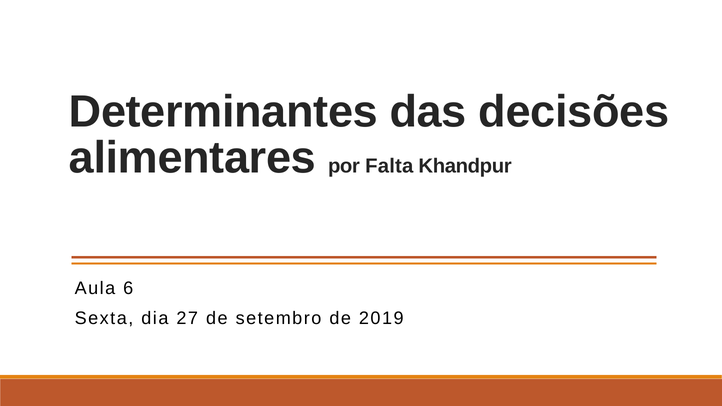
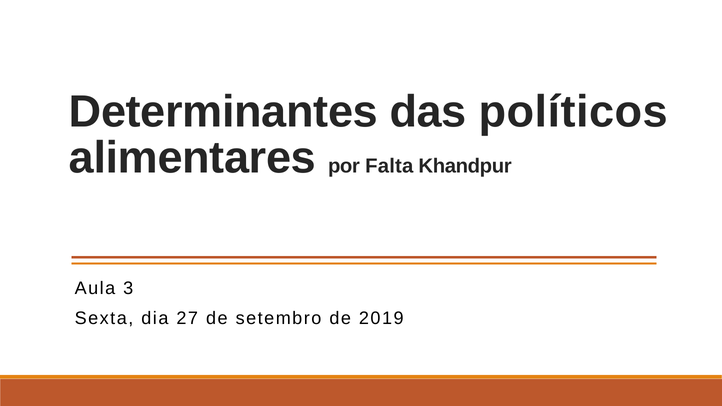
decisões: decisões -> políticos
6: 6 -> 3
